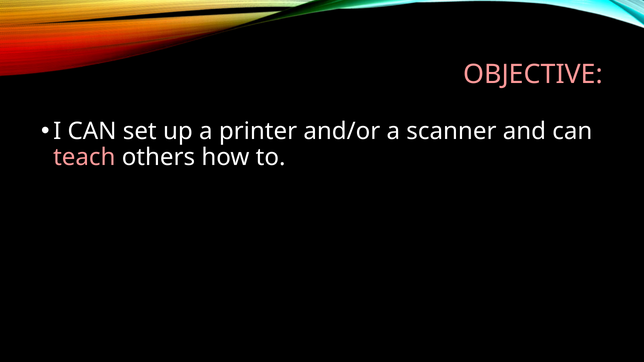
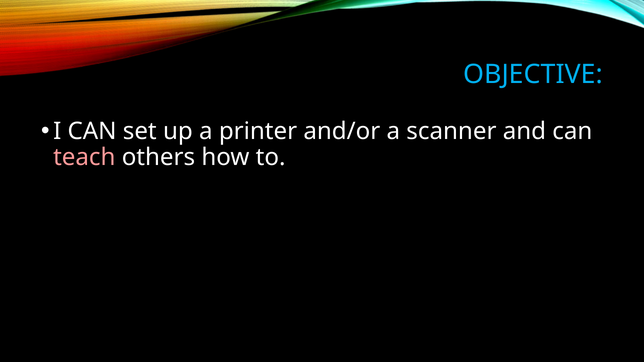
OBJECTIVE colour: pink -> light blue
